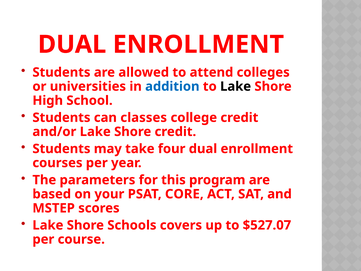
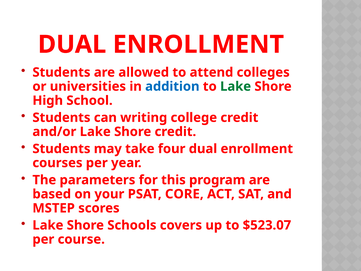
Lake at (236, 86) colour: black -> green
classes: classes -> writing
$527.07: $527.07 -> $523.07
